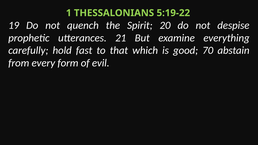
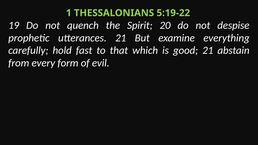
good 70: 70 -> 21
